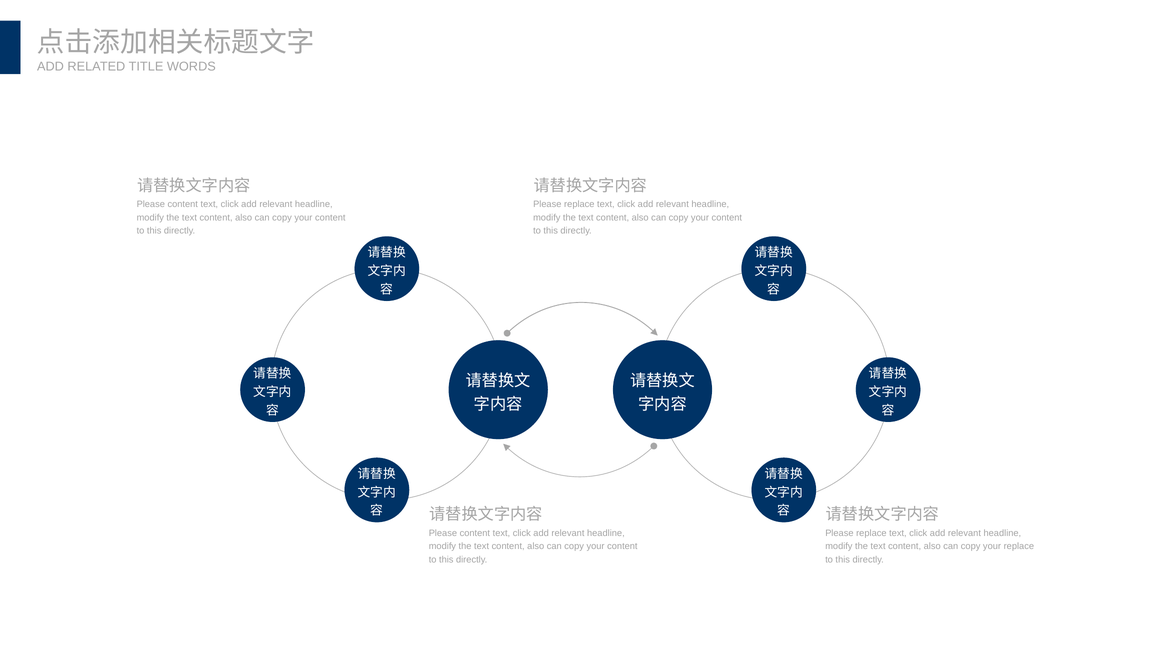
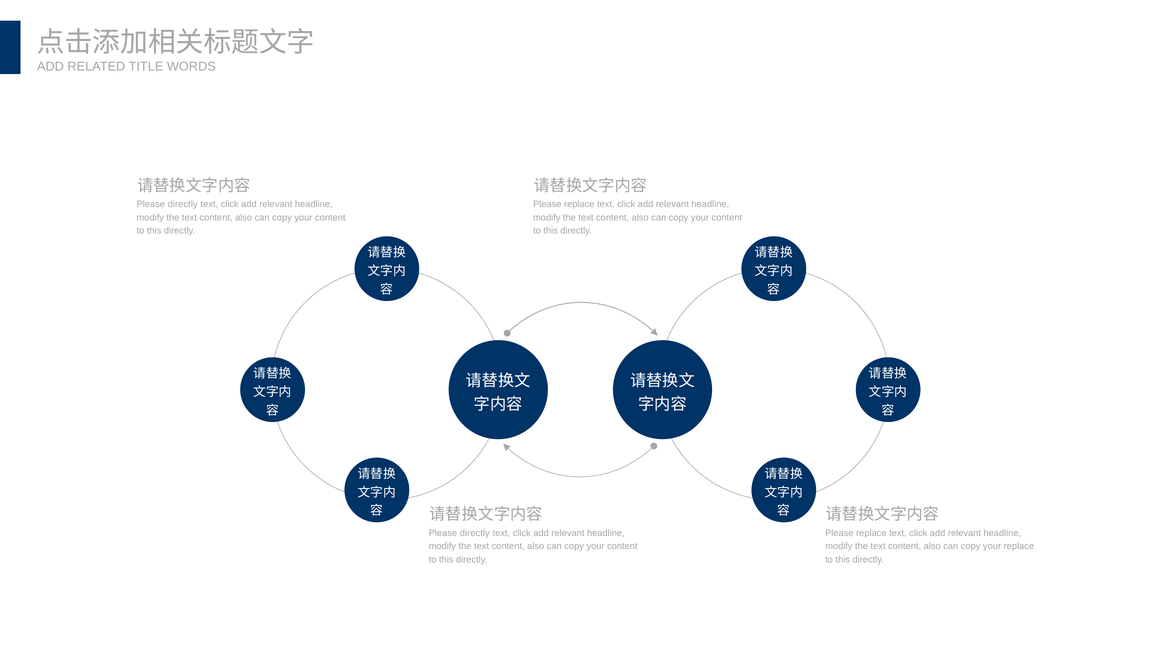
content at (183, 204): content -> directly
content at (475, 534): content -> directly
